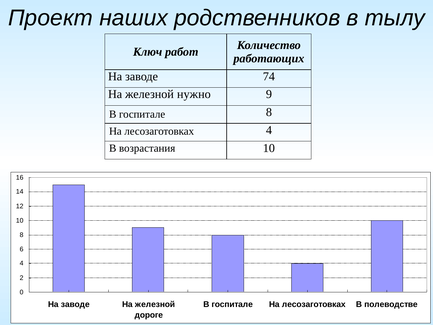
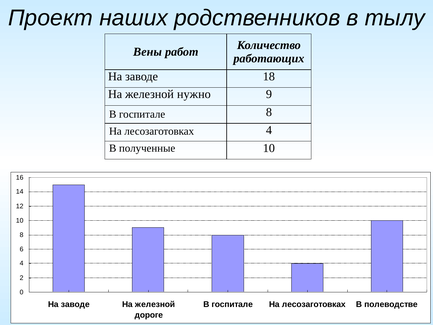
Ключ: Ключ -> Вены
74: 74 -> 18
возрастания: возрастания -> полученные
